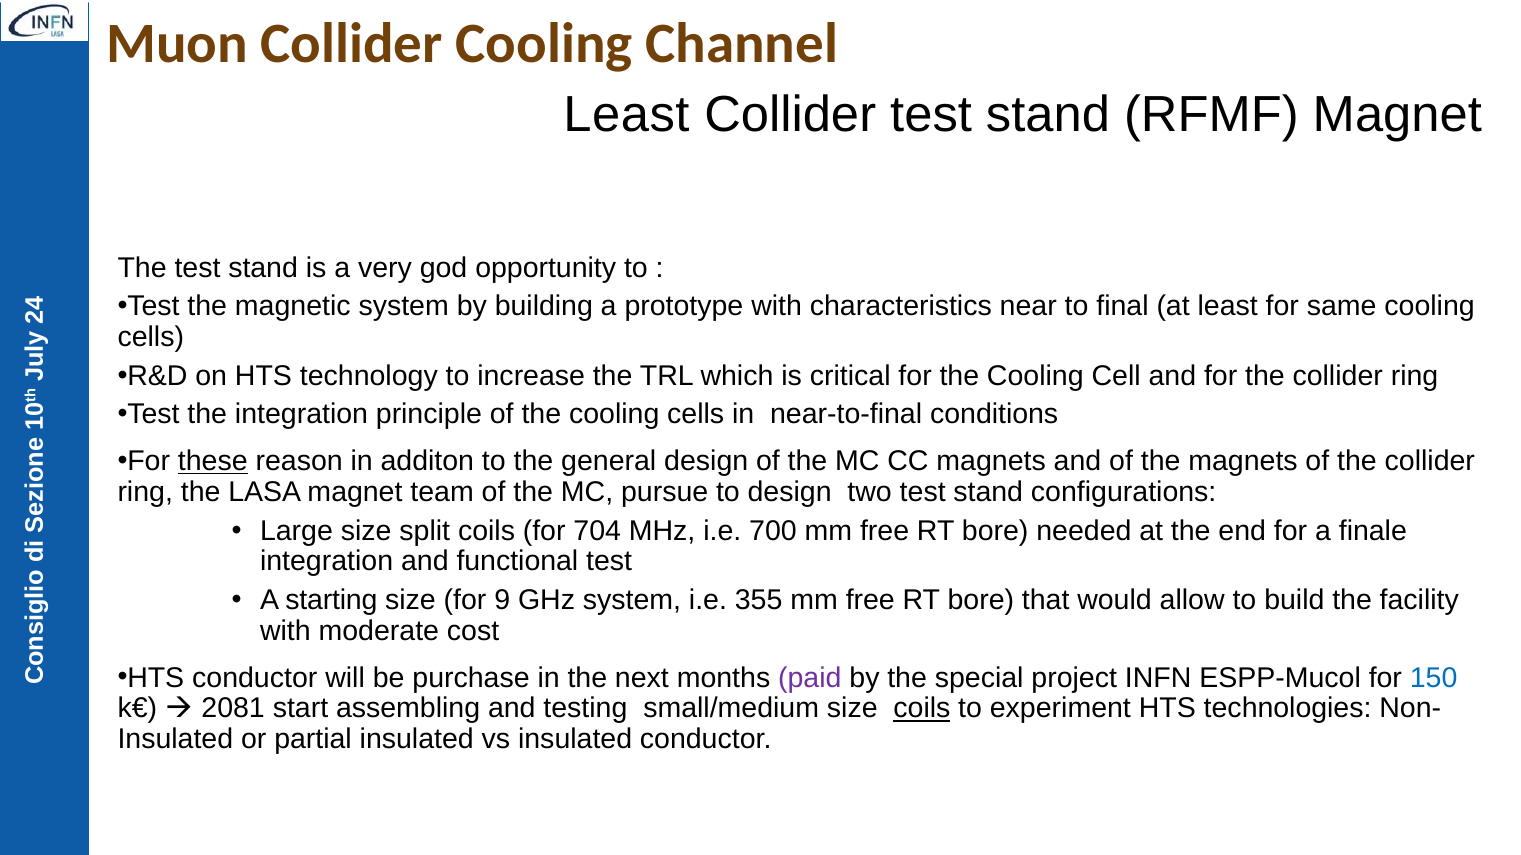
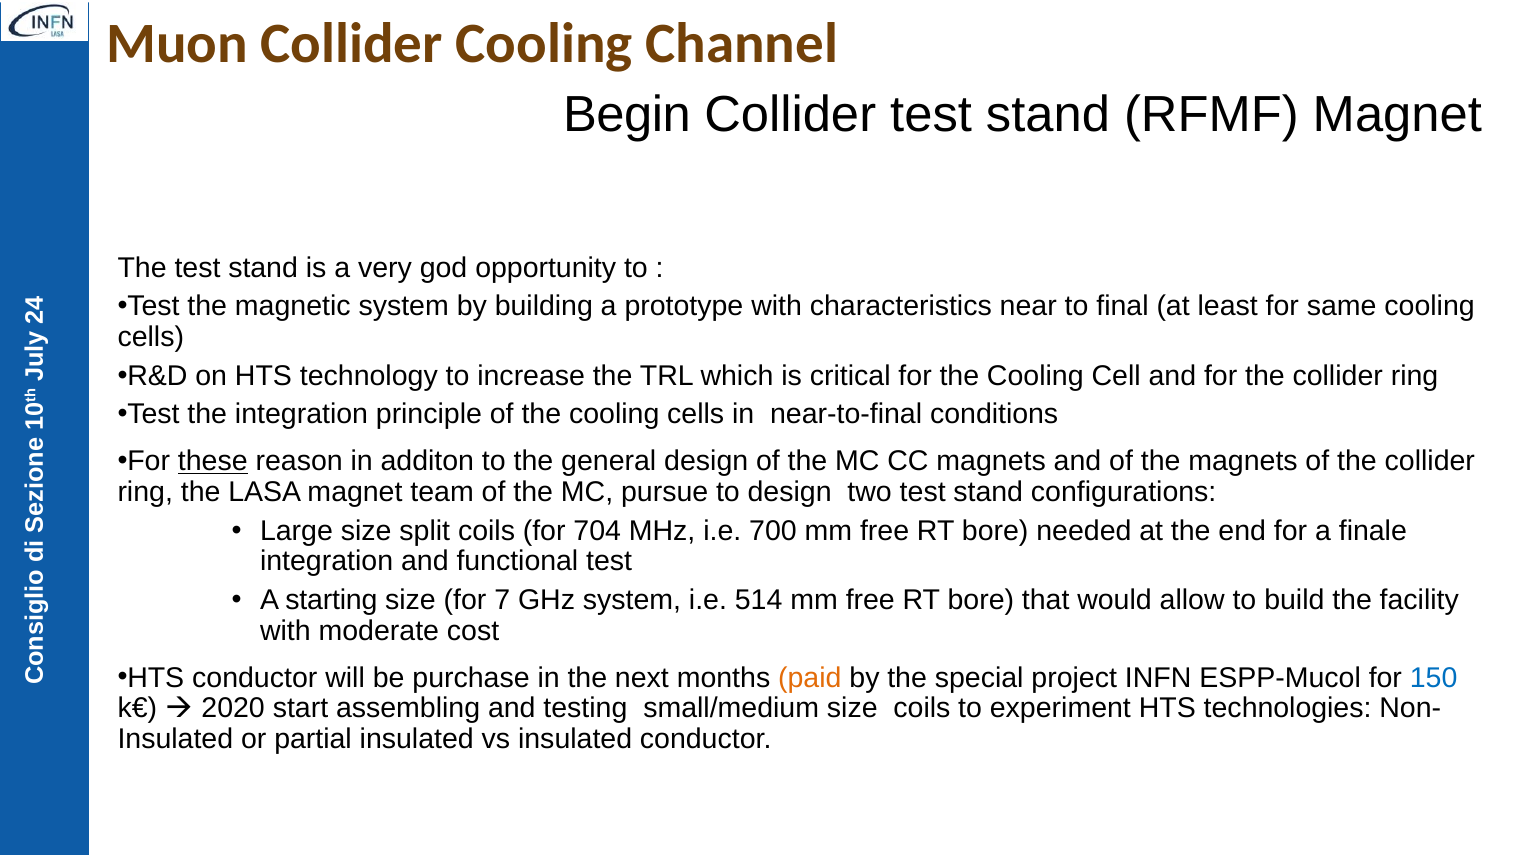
Least at (626, 115): Least -> Begin
9: 9 -> 7
355: 355 -> 514
paid colour: purple -> orange
2081: 2081 -> 2020
coils at (922, 709) underline: present -> none
